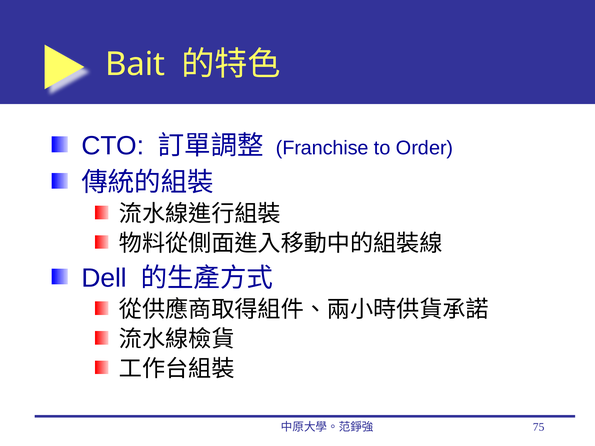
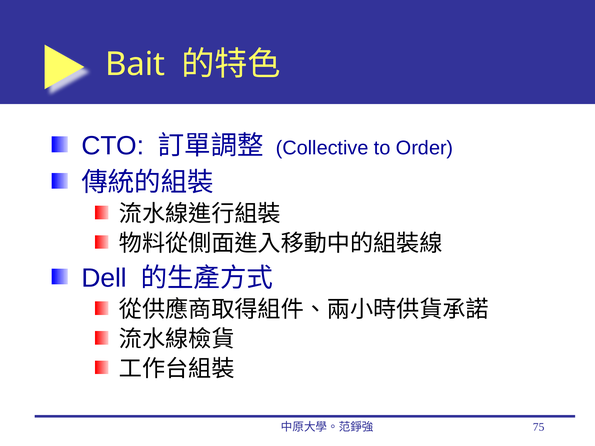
Franchise: Franchise -> Collective
